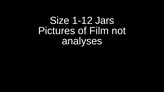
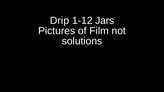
Size: Size -> Drip
analyses: analyses -> solutions
